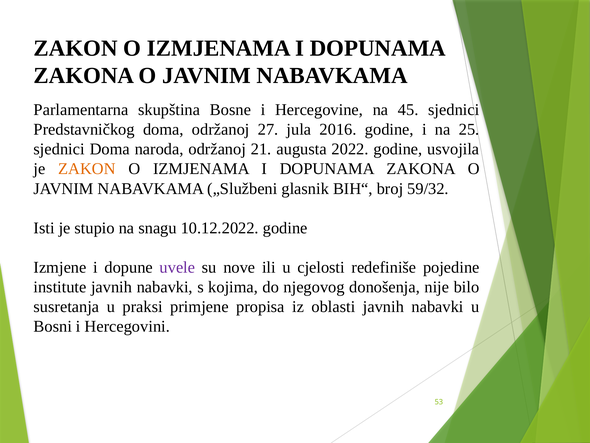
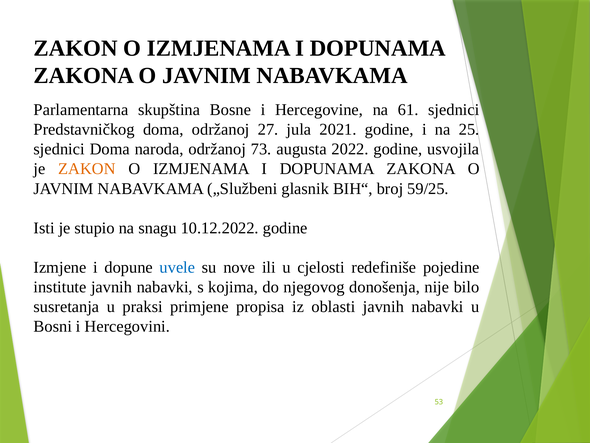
45: 45 -> 61
2016: 2016 -> 2021
21: 21 -> 73
59/32: 59/32 -> 59/25
uvele colour: purple -> blue
